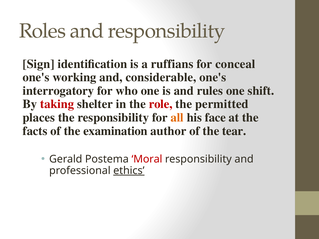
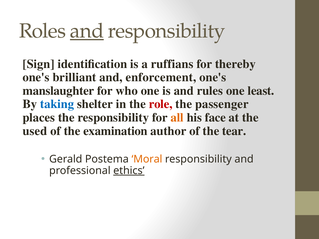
and at (87, 31) underline: none -> present
conceal: conceal -> thereby
working: working -> brilliant
considerable: considerable -> enforcement
interrogatory: interrogatory -> manslaughter
shift: shift -> least
taking colour: red -> blue
permitted: permitted -> passenger
facts: facts -> used
Moral colour: red -> orange
